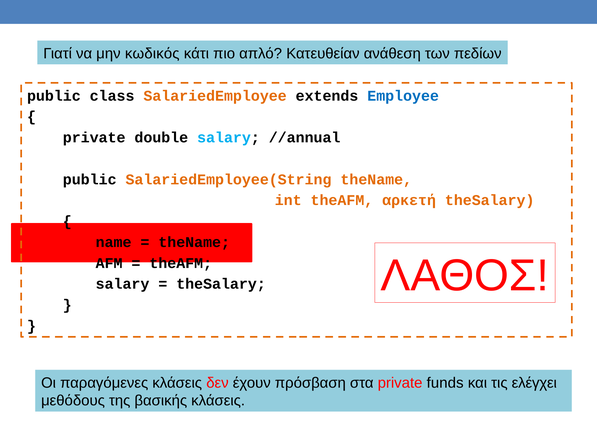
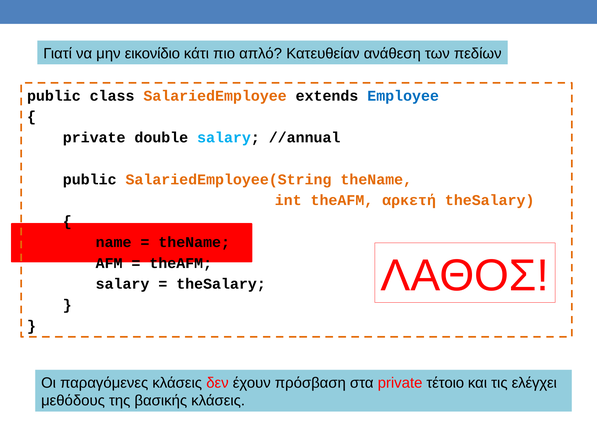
κωδικός: κωδικός -> εικονίδιο
funds: funds -> τέτοιο
